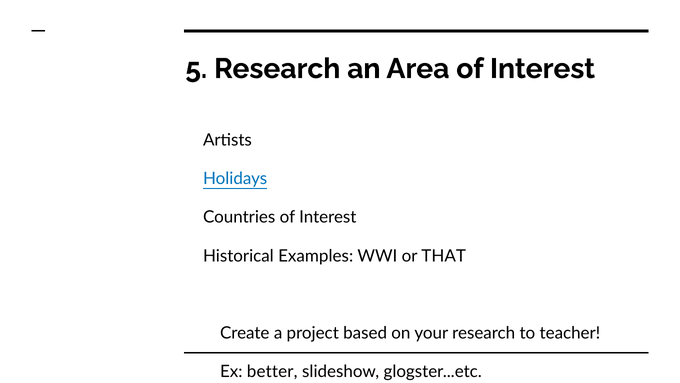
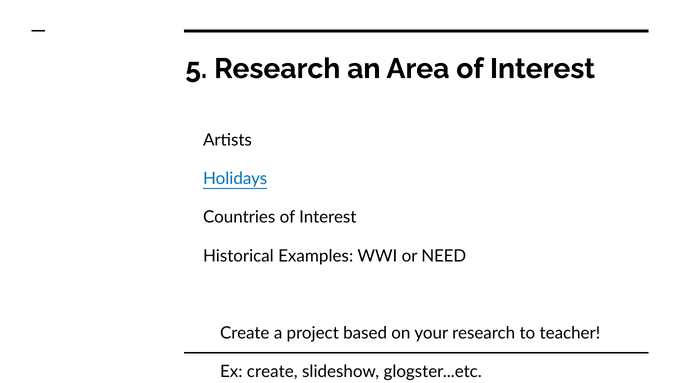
THAT: THAT -> NEED
Ex better: better -> create
